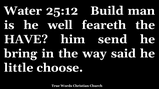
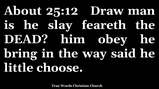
Water: Water -> About
Build: Build -> Draw
well: well -> slay
HAVE: HAVE -> DEAD
send: send -> obey
